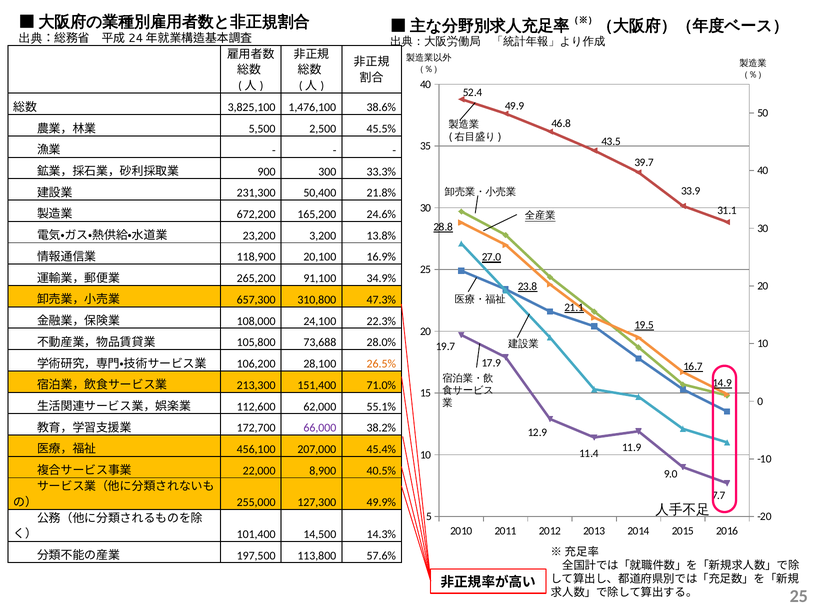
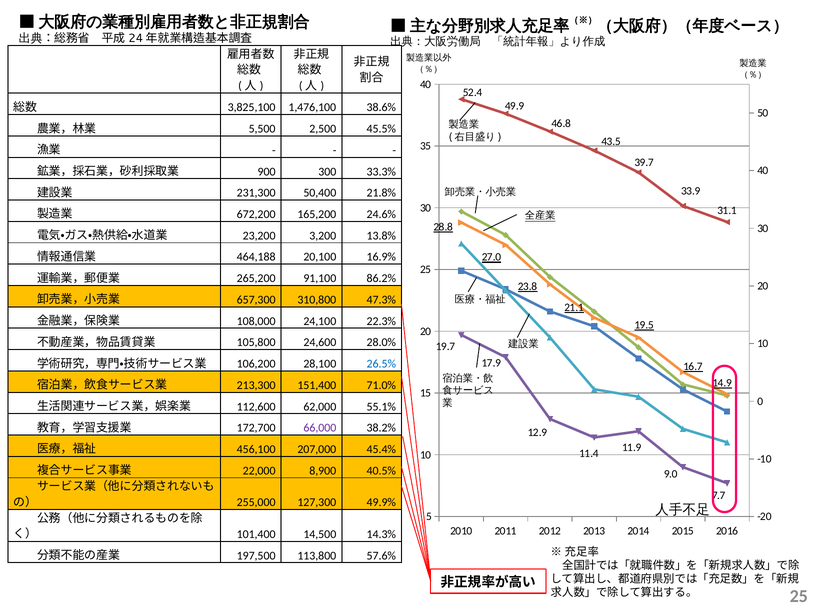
118,900: 118,900 -> 464,188
34.9%: 34.9% -> 86.2%
73,688: 73,688 -> 24,600
26.5% colour: orange -> blue
